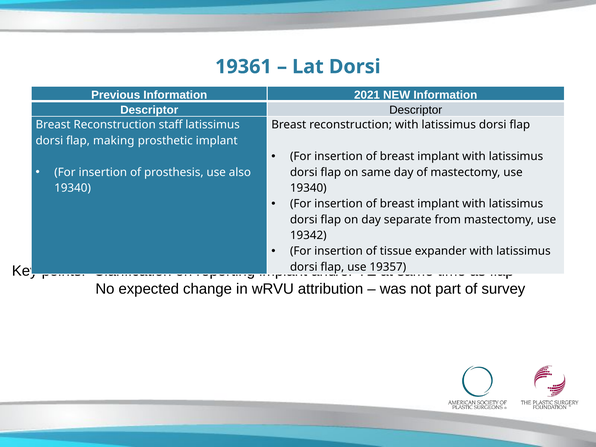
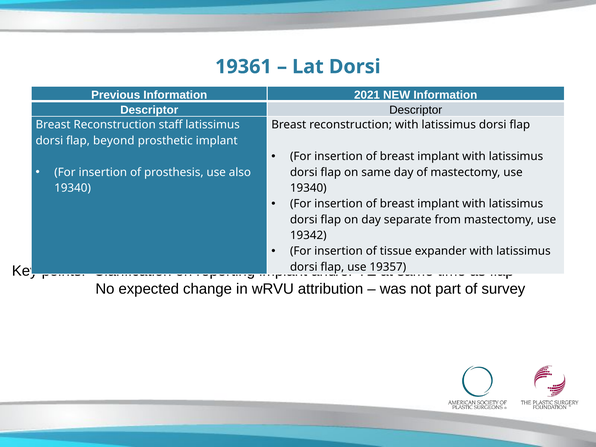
making: making -> beyond
